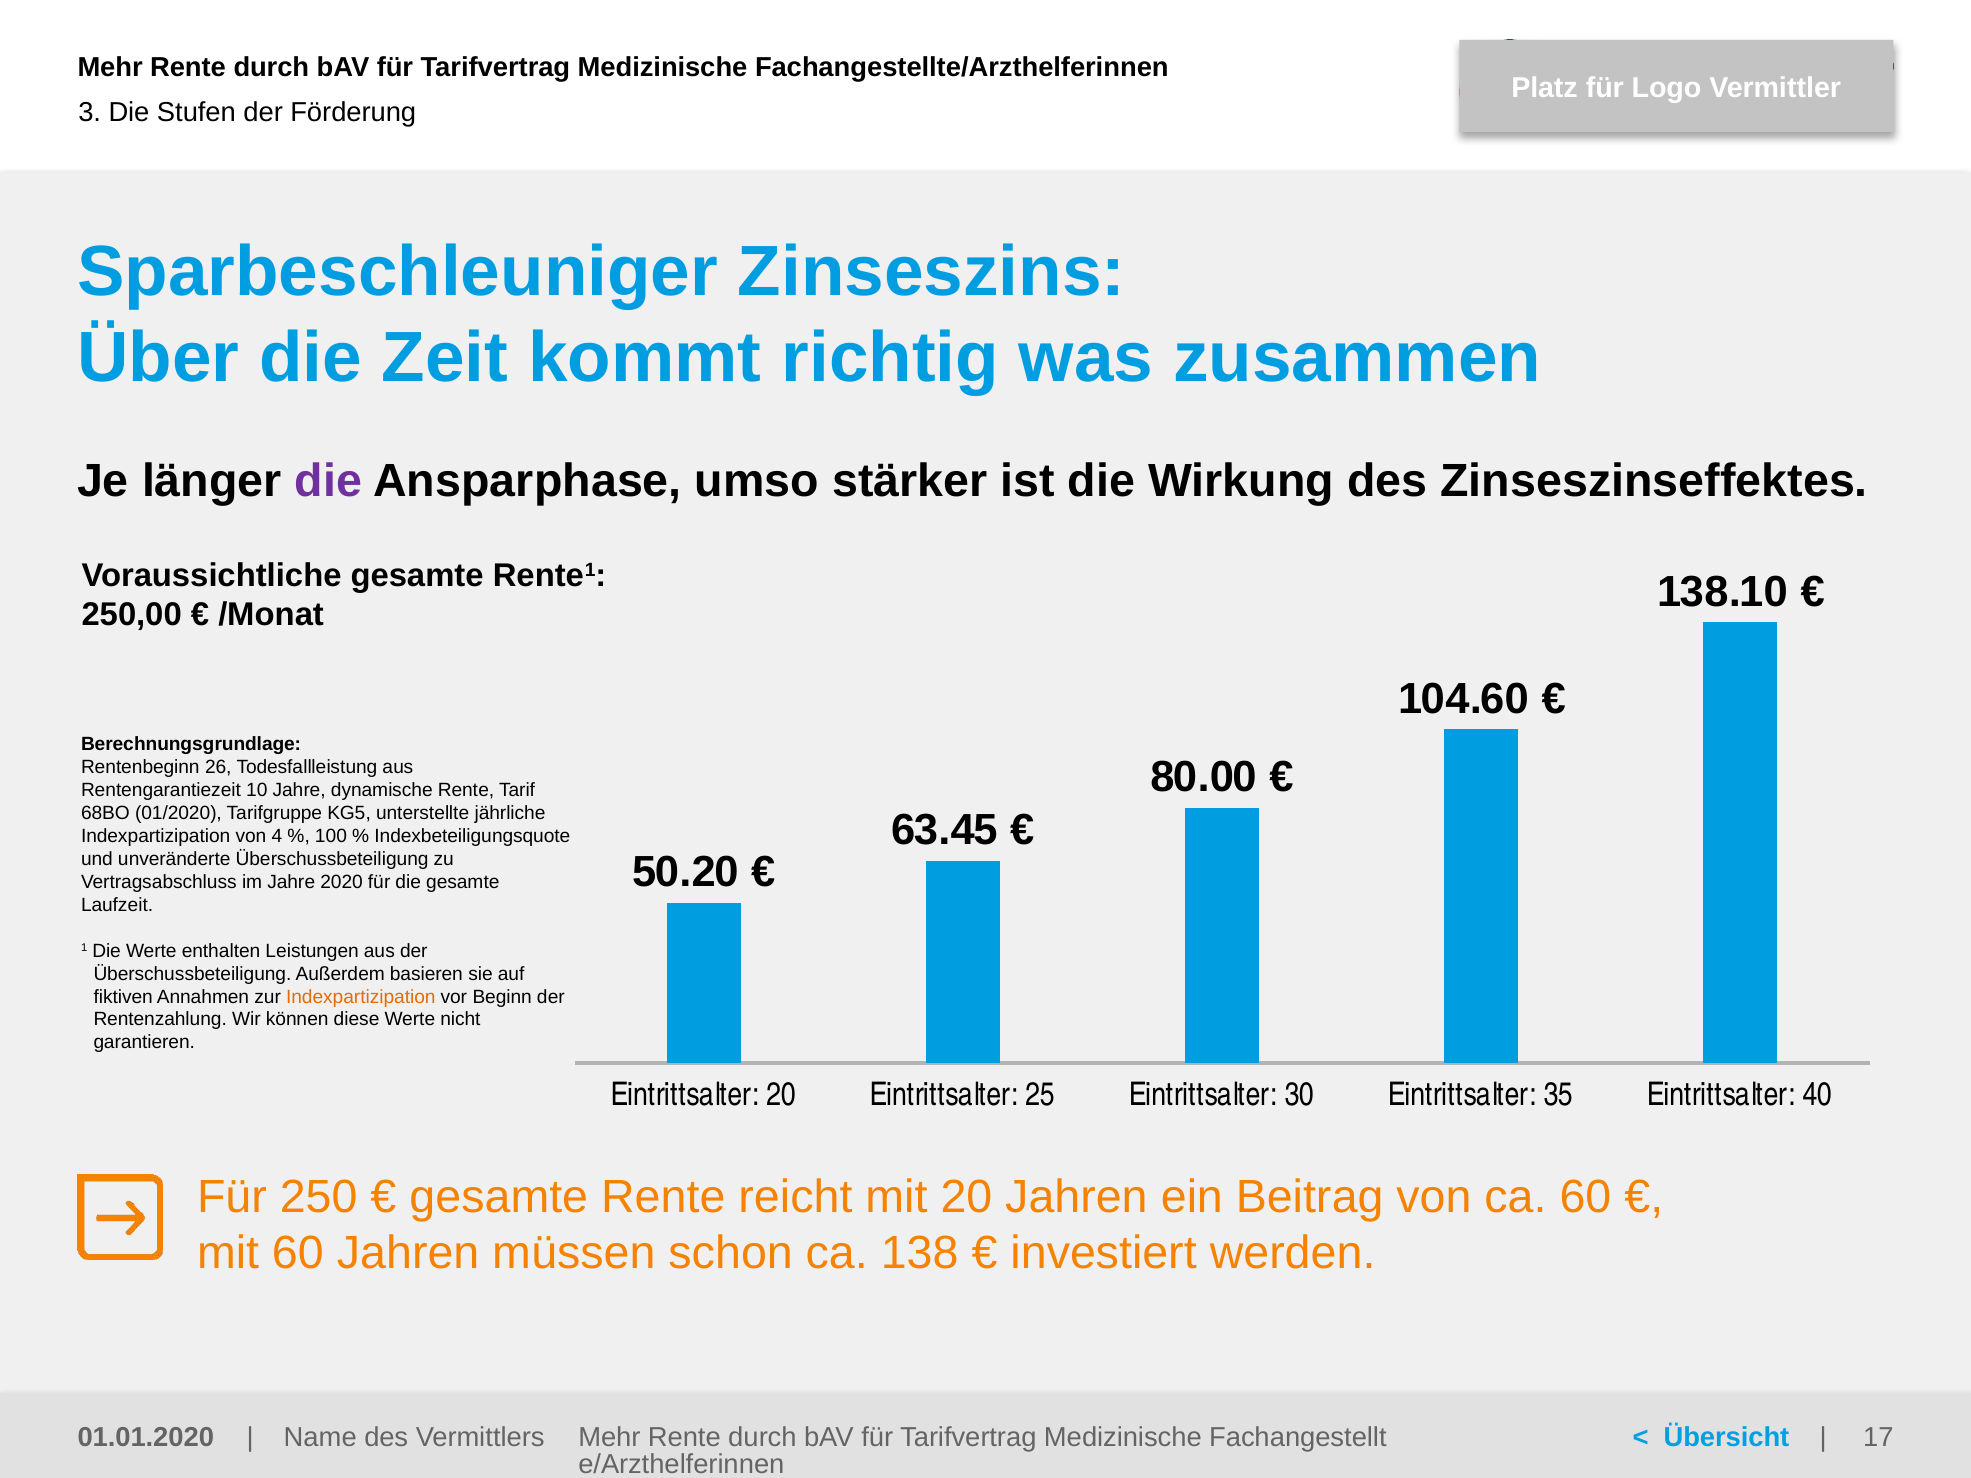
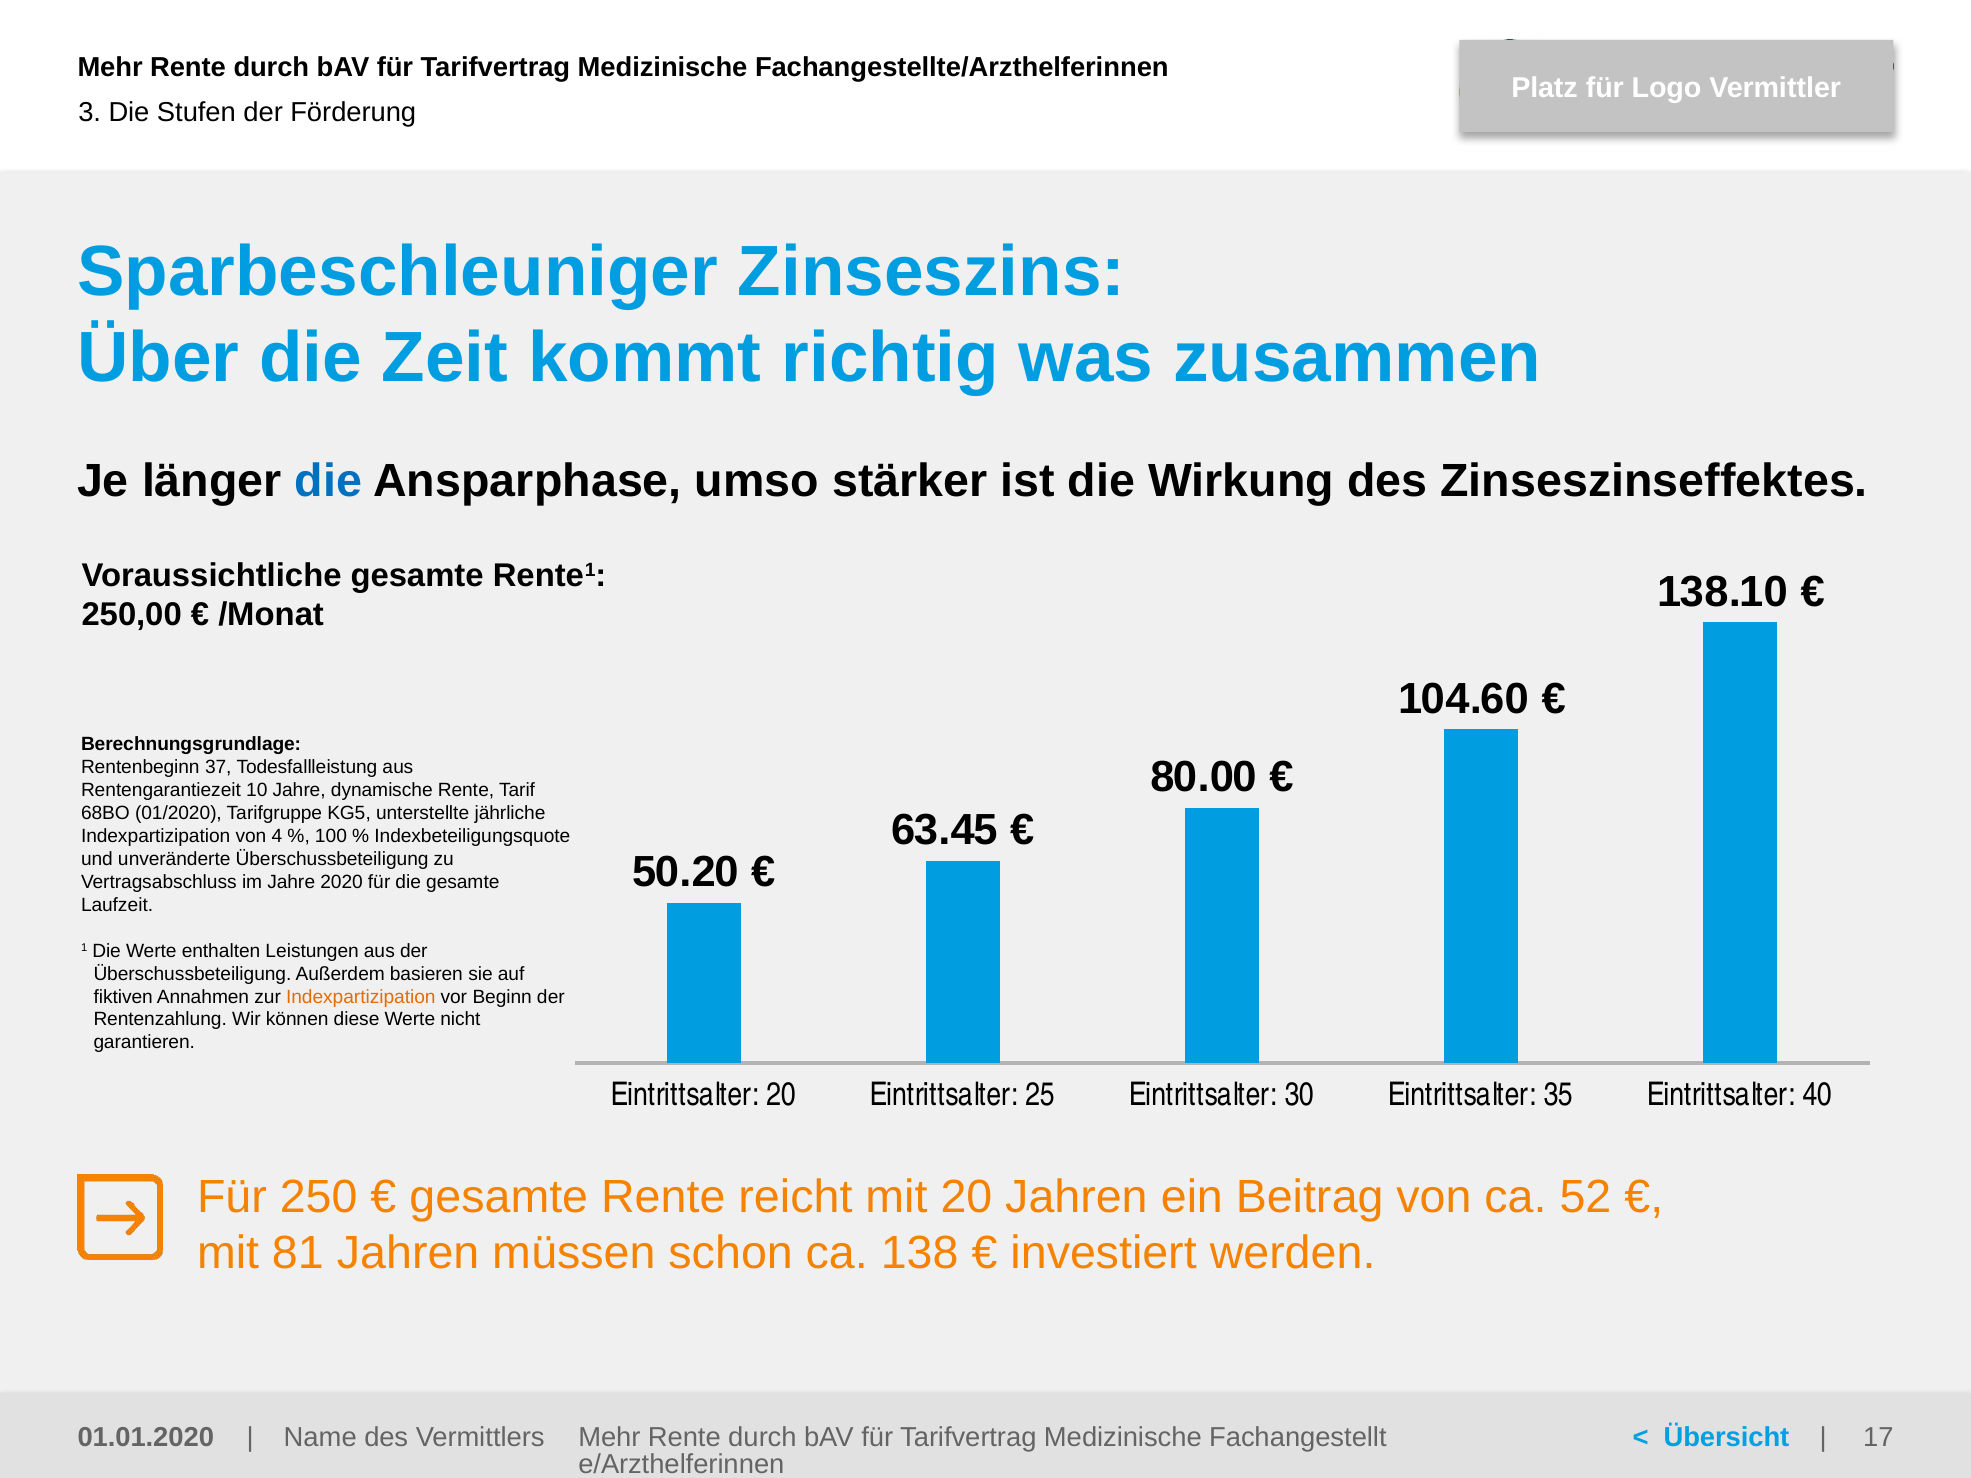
die at (328, 481) colour: purple -> blue
26: 26 -> 37
ca 60: 60 -> 52
mit 60: 60 -> 81
